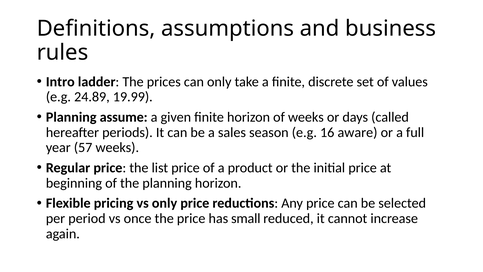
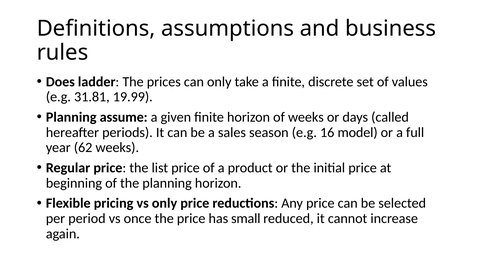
Intro: Intro -> Does
24.89: 24.89 -> 31.81
aware: aware -> model
57: 57 -> 62
